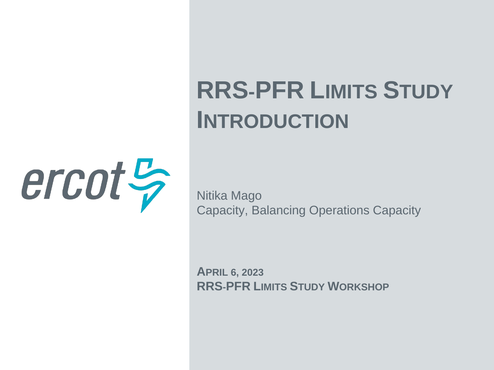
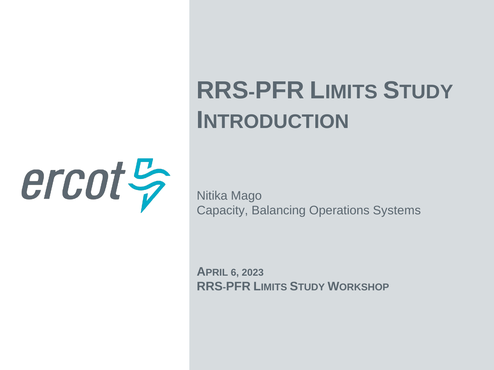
Operations Capacity: Capacity -> Systems
